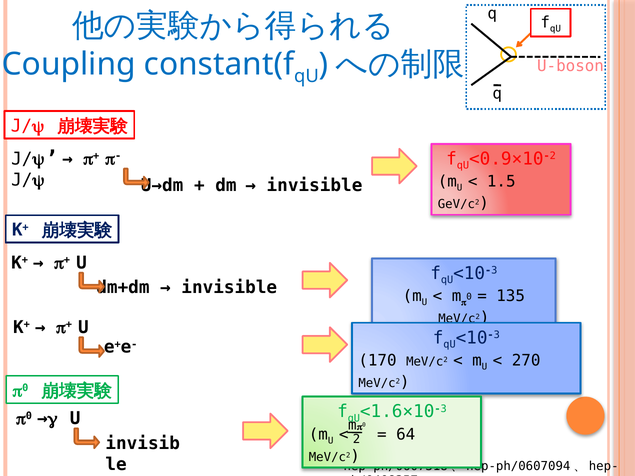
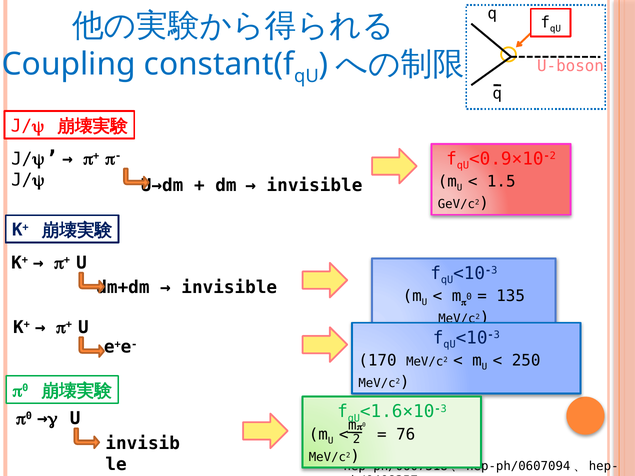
270: 270 -> 250
64: 64 -> 76
